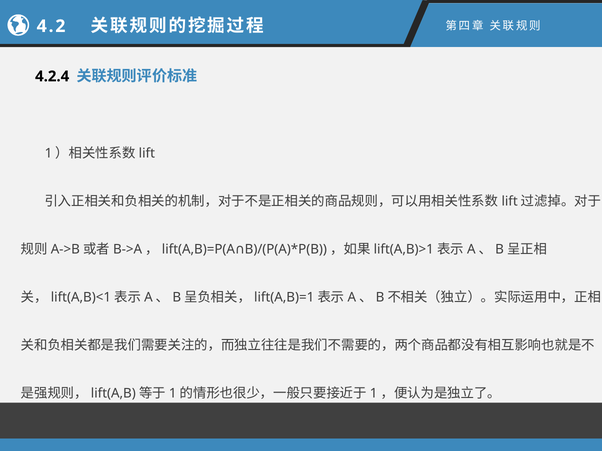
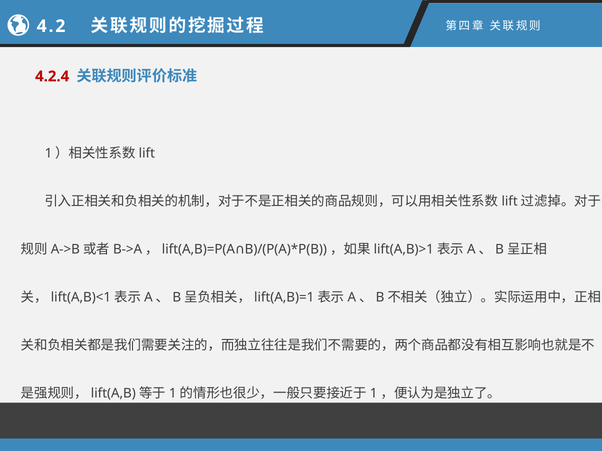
4.2.4 colour: black -> red
